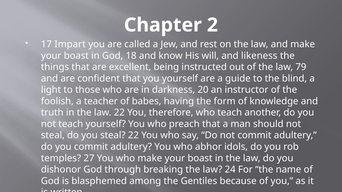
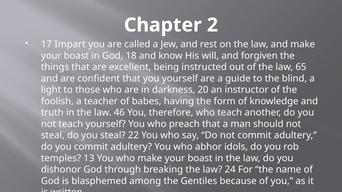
likeness: likeness -> forgiven
79: 79 -> 65
law 22: 22 -> 46
27: 27 -> 13
